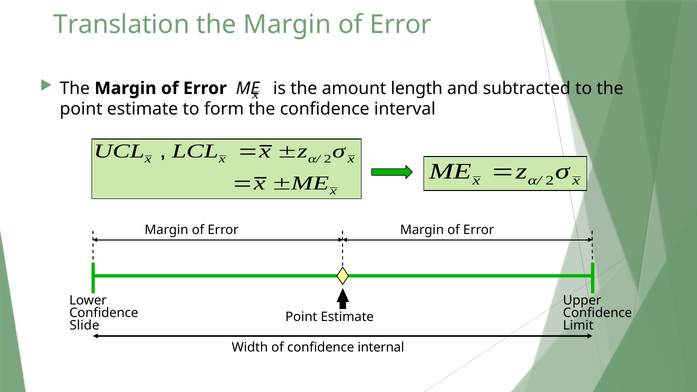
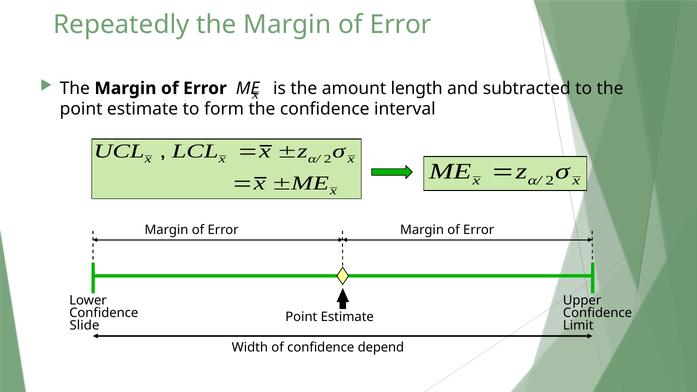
Translation: Translation -> Repeatedly
internal: internal -> depend
